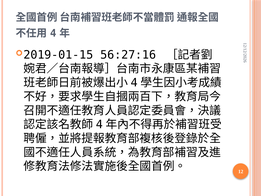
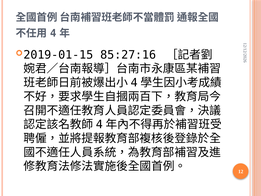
56:27:16: 56:27:16 -> 85:27:16
